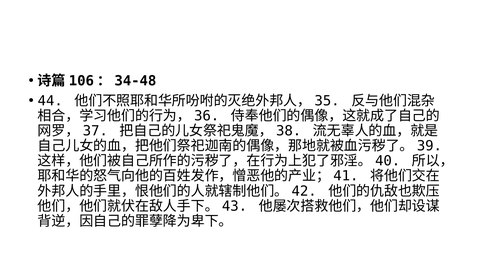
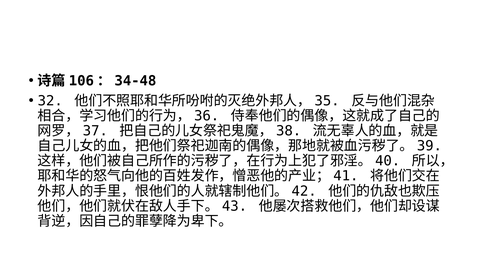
44: 44 -> 32
